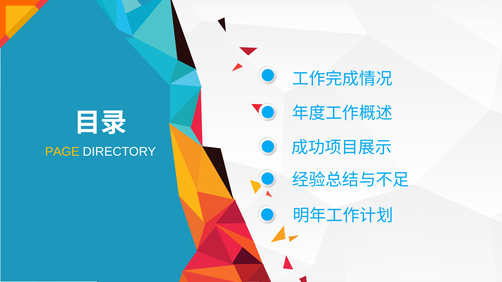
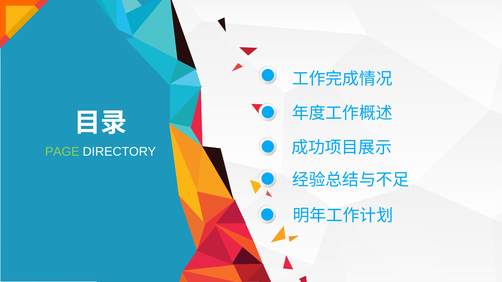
PAGE colour: yellow -> light green
